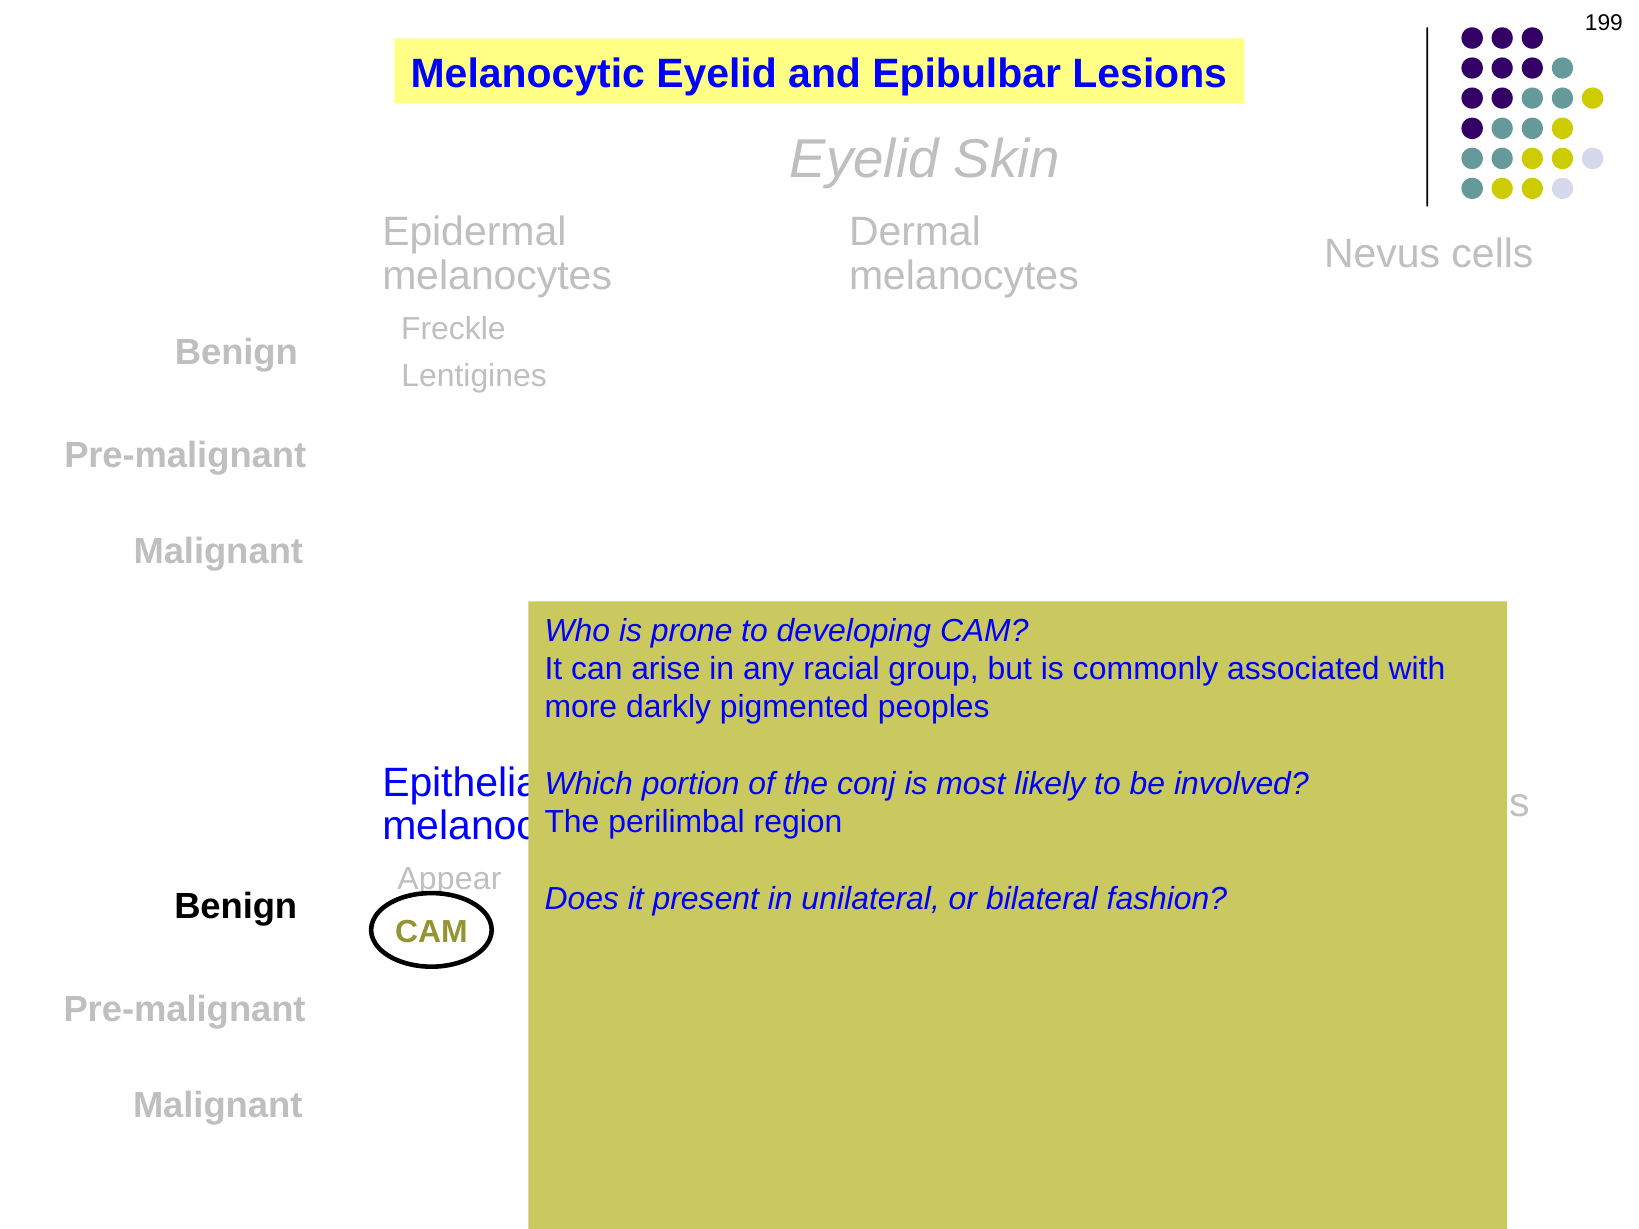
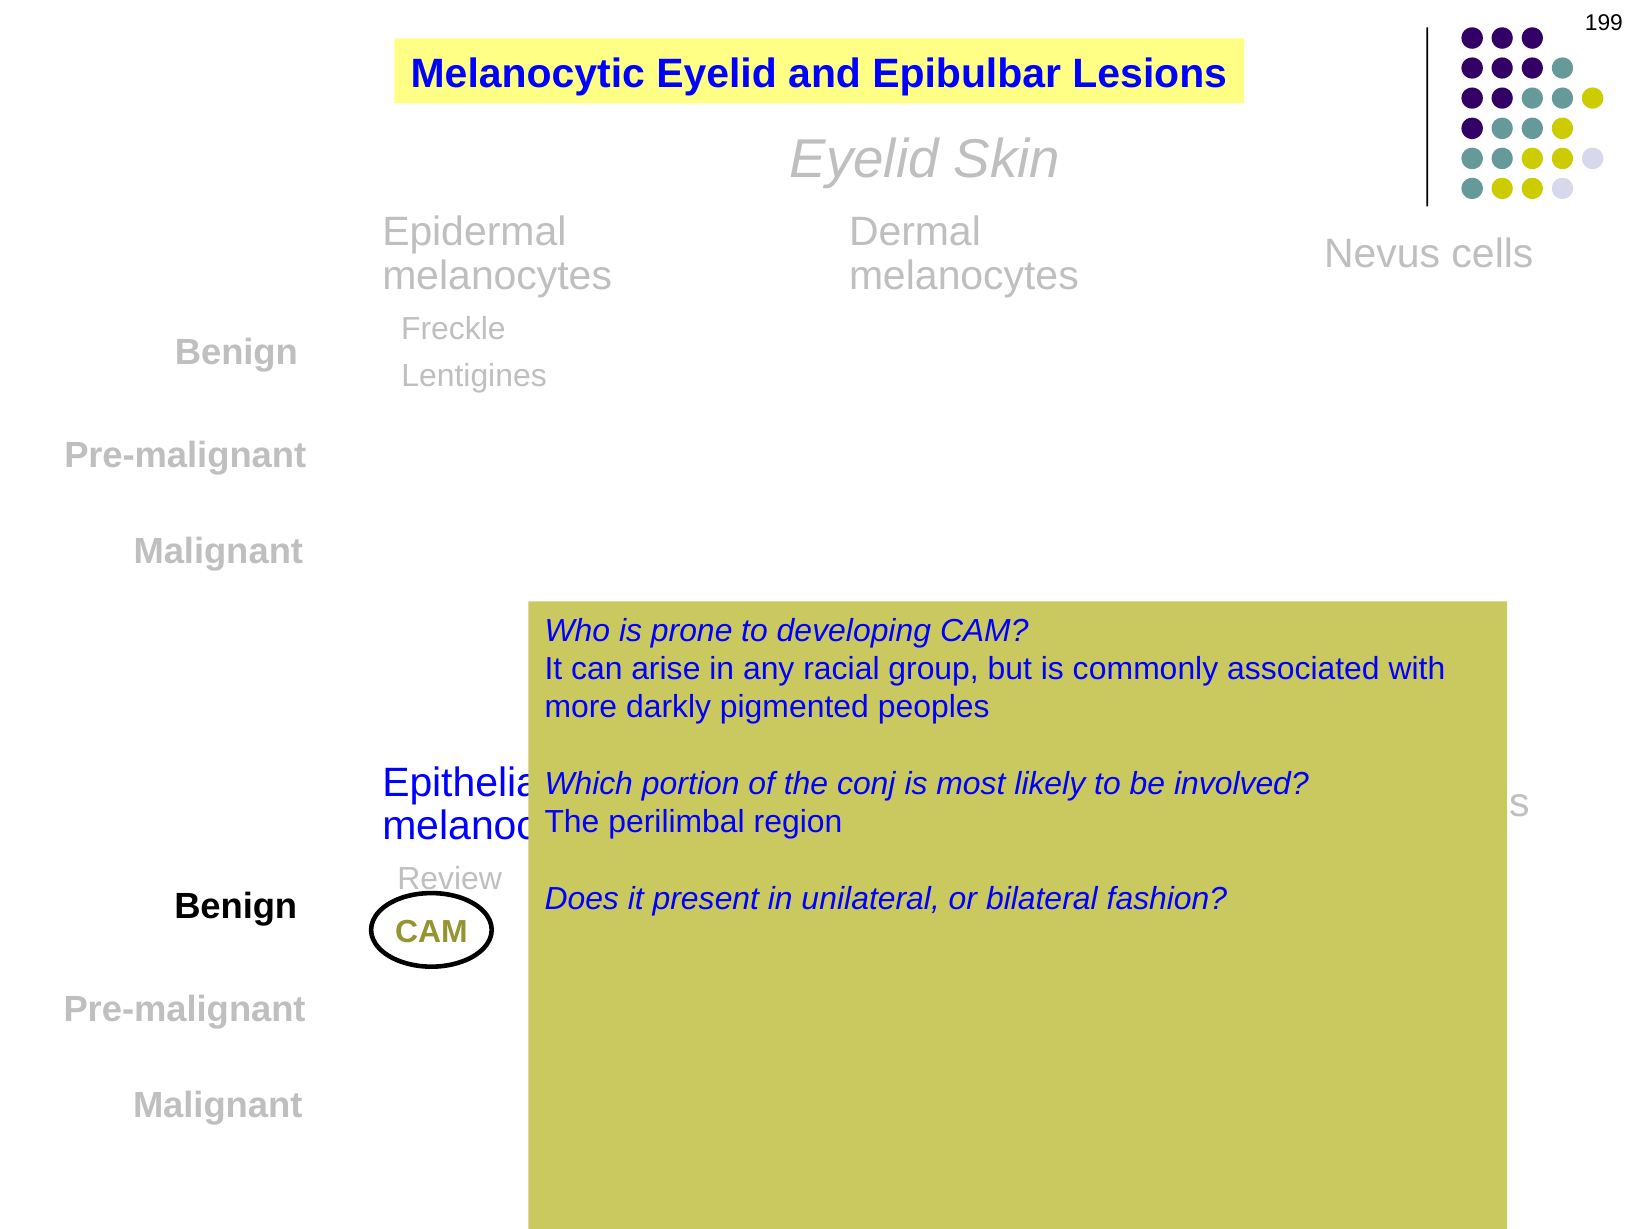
Appear: Appear -> Review
